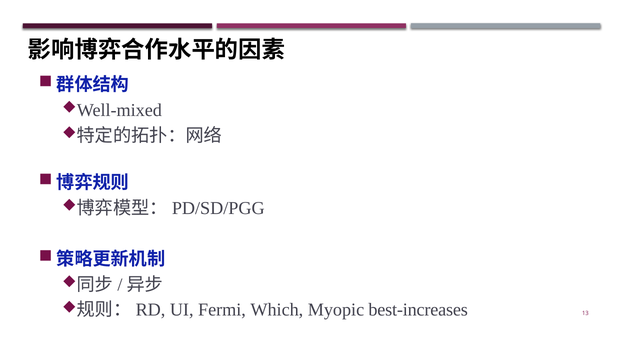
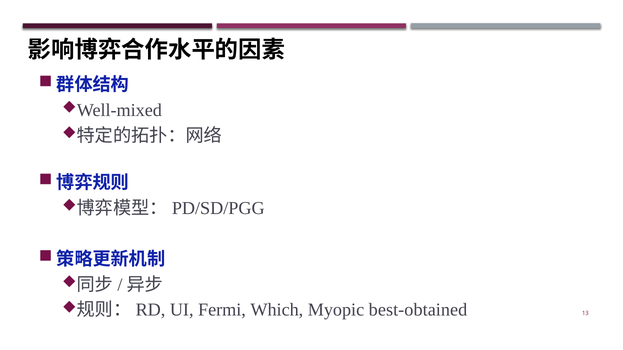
best-increases: best-increases -> best-obtained
